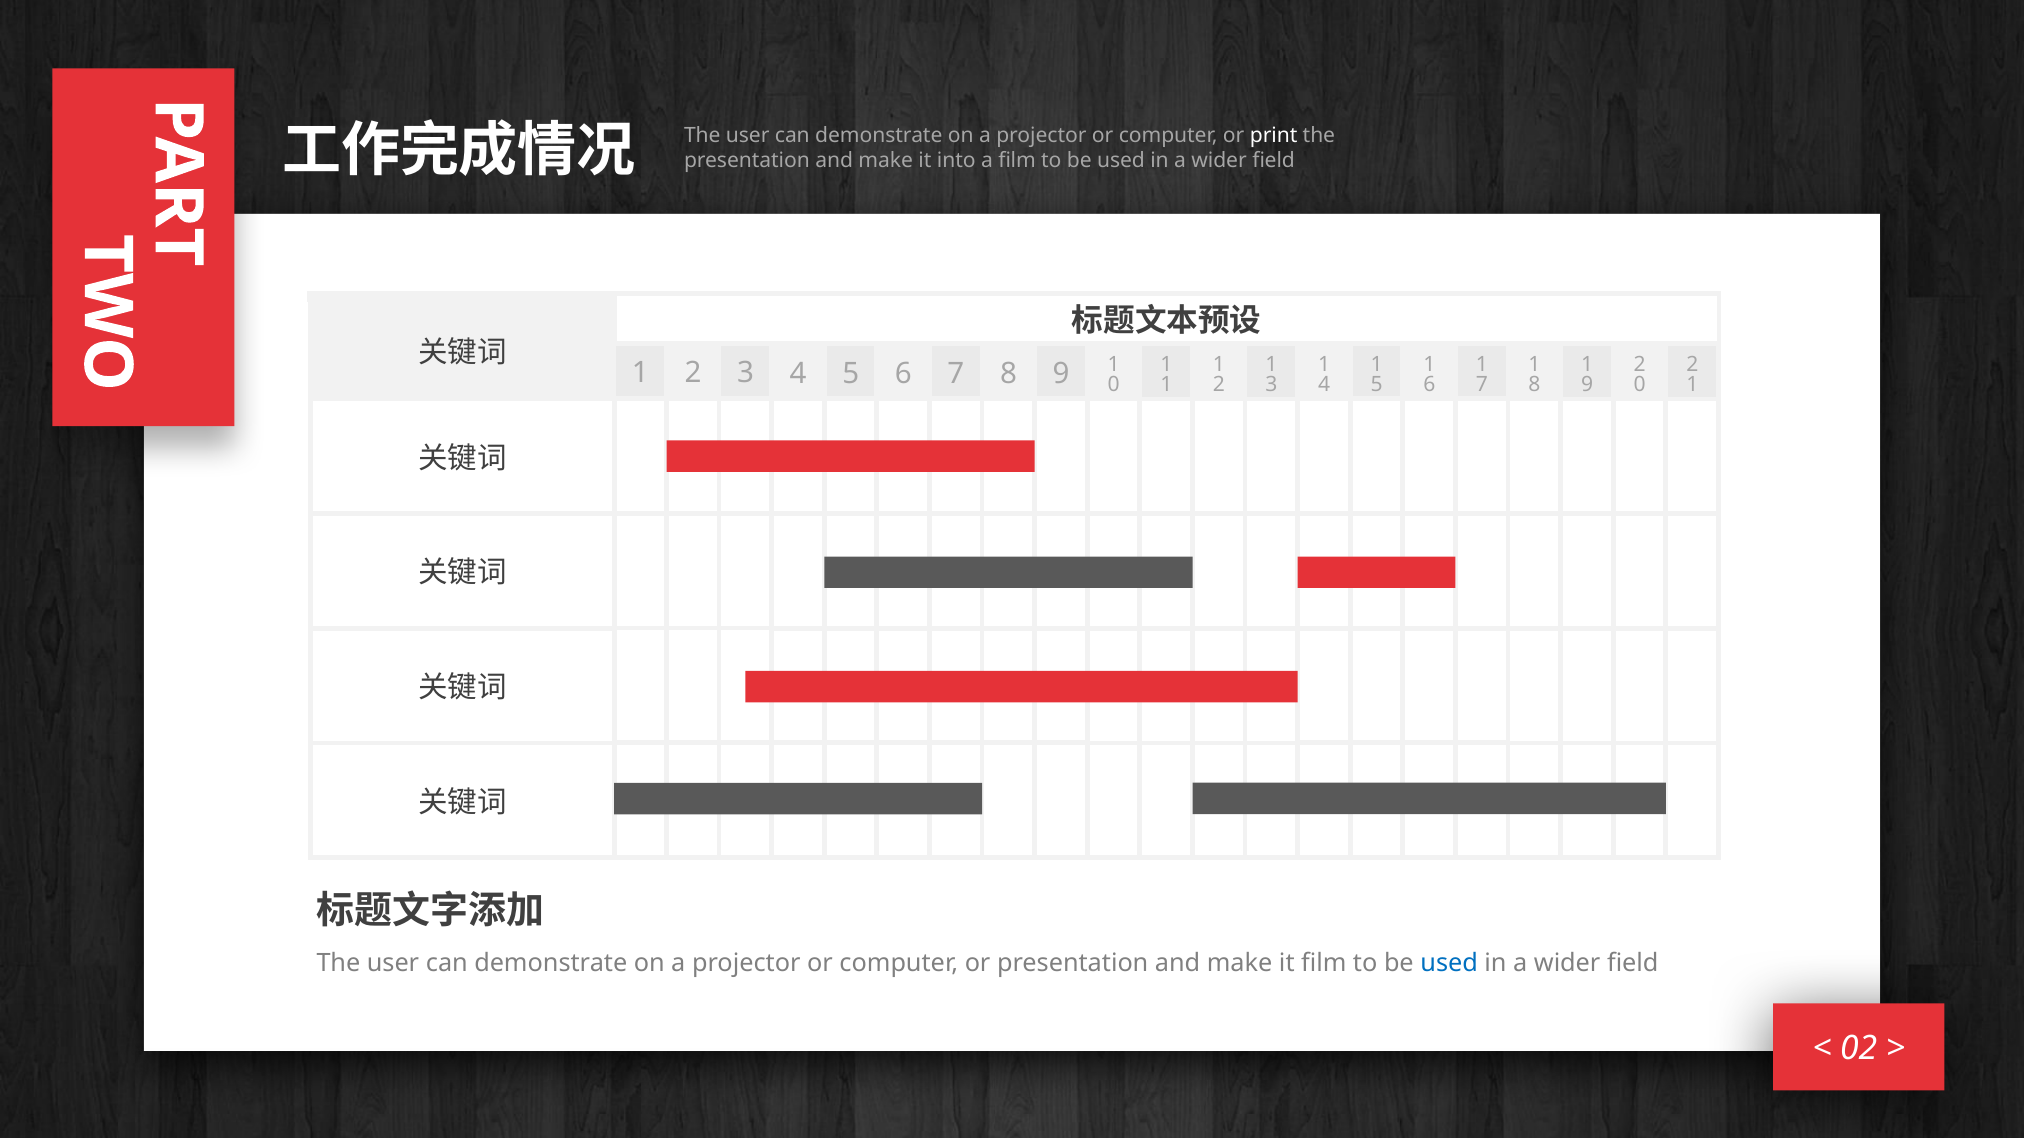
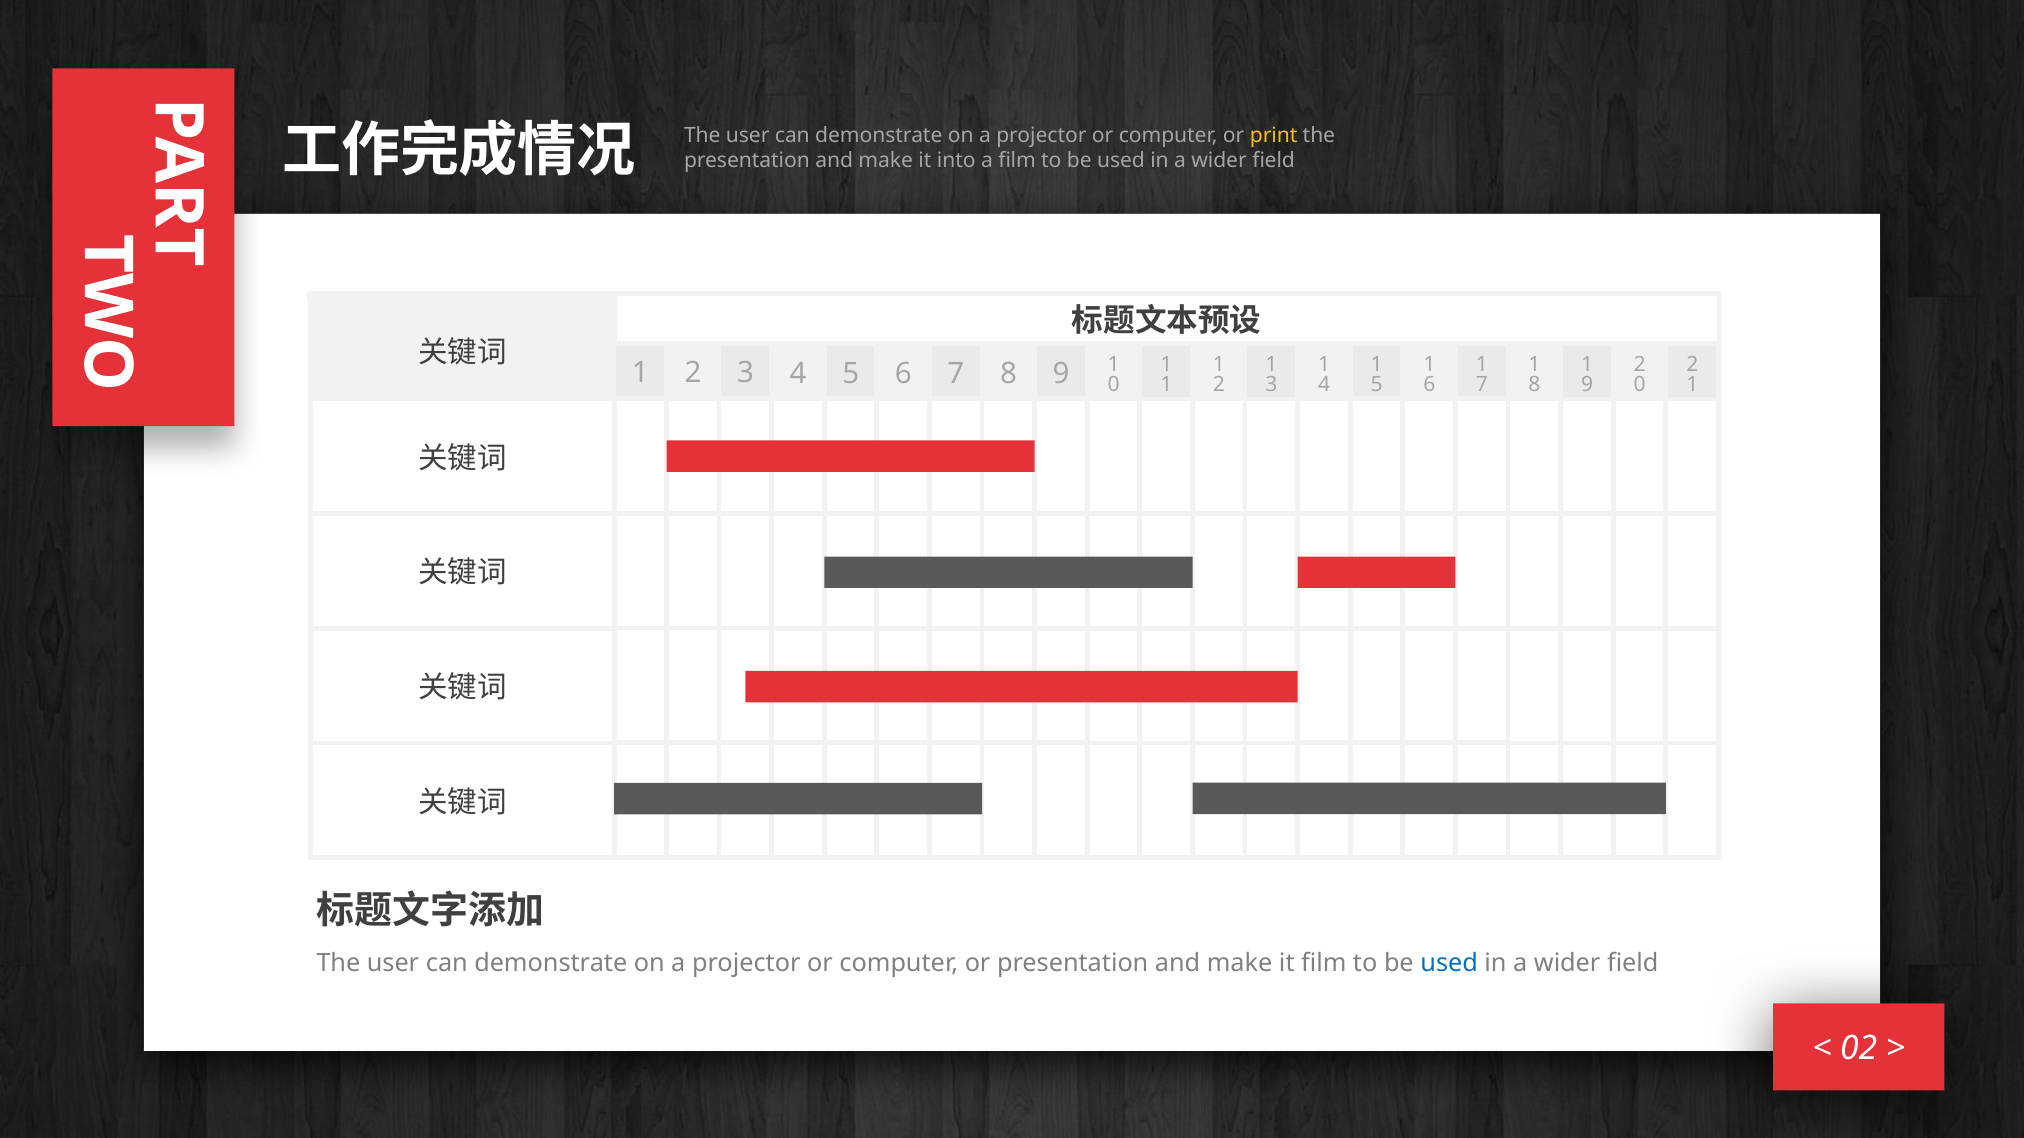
print colour: white -> yellow
